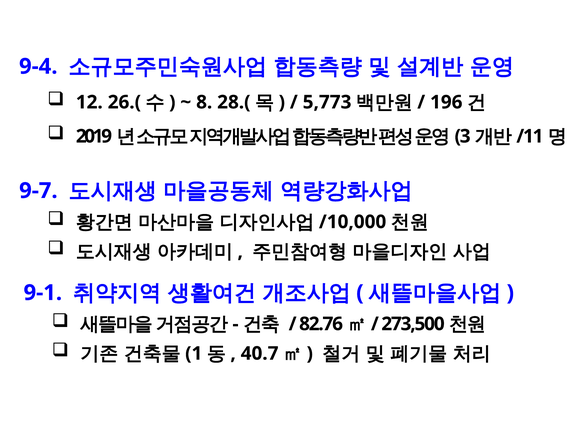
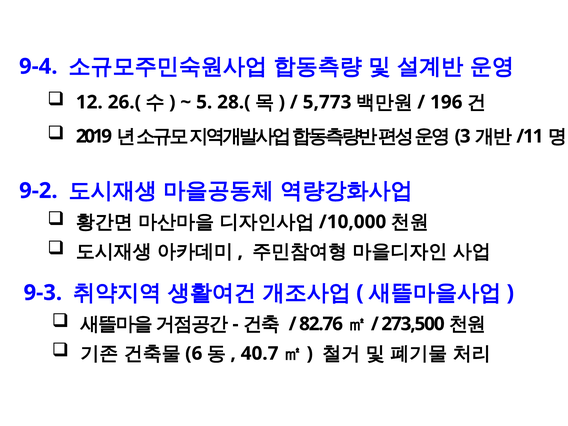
8: 8 -> 5
9-7: 9-7 -> 9-2
9-1: 9-1 -> 9-3
1: 1 -> 6
